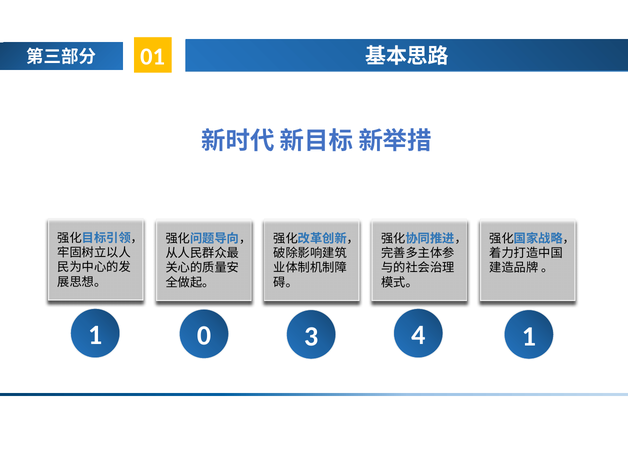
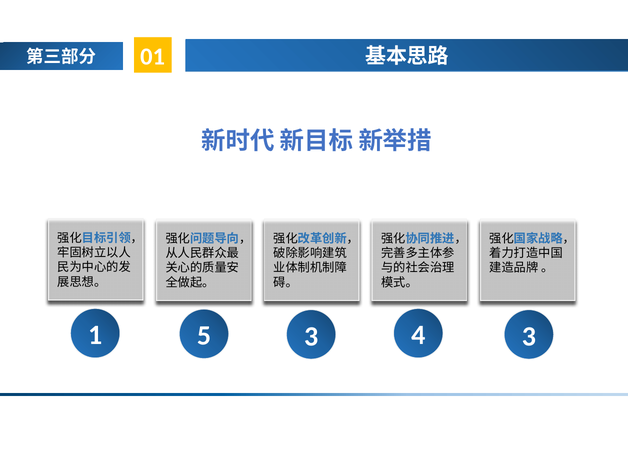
0: 0 -> 5
4 1: 1 -> 3
